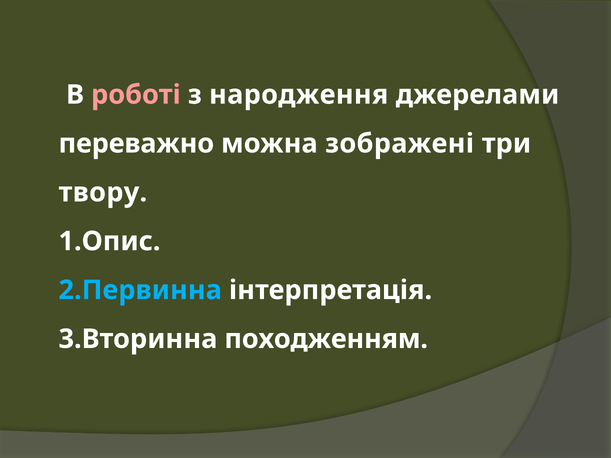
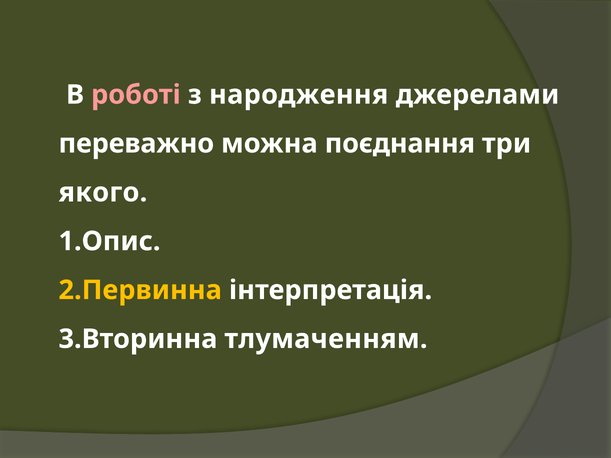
зображені: зображені -> поєднання
твору: твору -> якого
2.Первинна colour: light blue -> yellow
походженням: походженням -> тлумаченням
